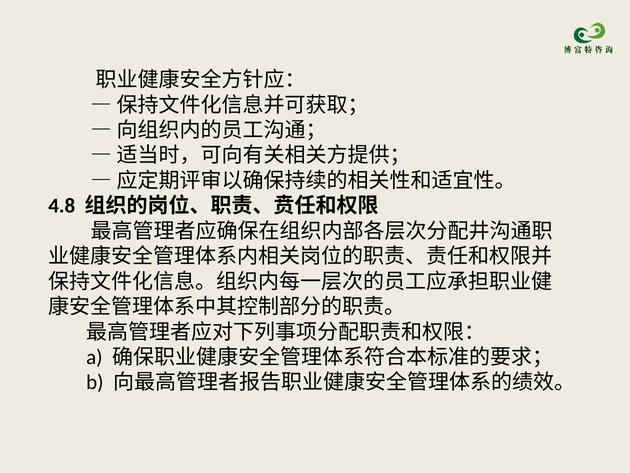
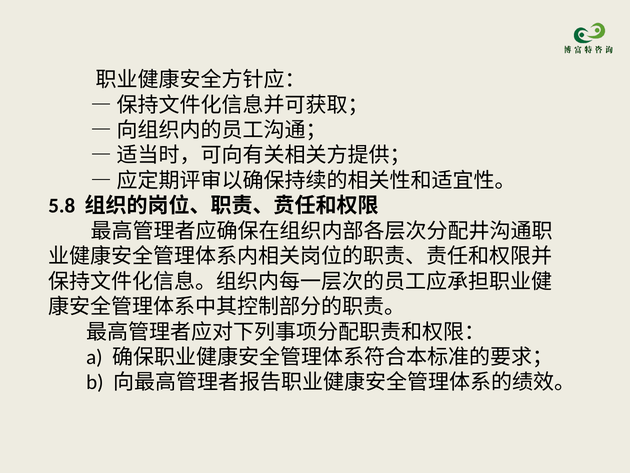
4.8: 4.8 -> 5.8
